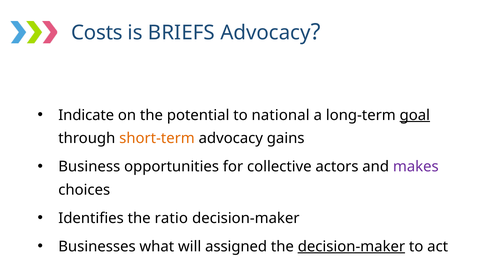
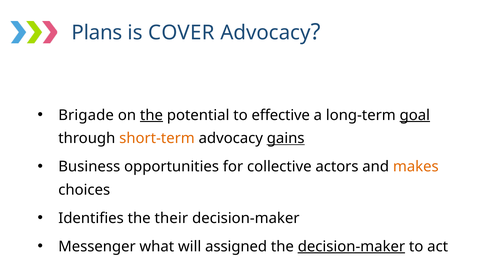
Costs: Costs -> Plans
BRIEFS: BRIEFS -> COVER
Indicate: Indicate -> Brigade
the at (151, 115) underline: none -> present
national: national -> effective
gains underline: none -> present
makes colour: purple -> orange
ratio: ratio -> their
Businesses: Businesses -> Messenger
